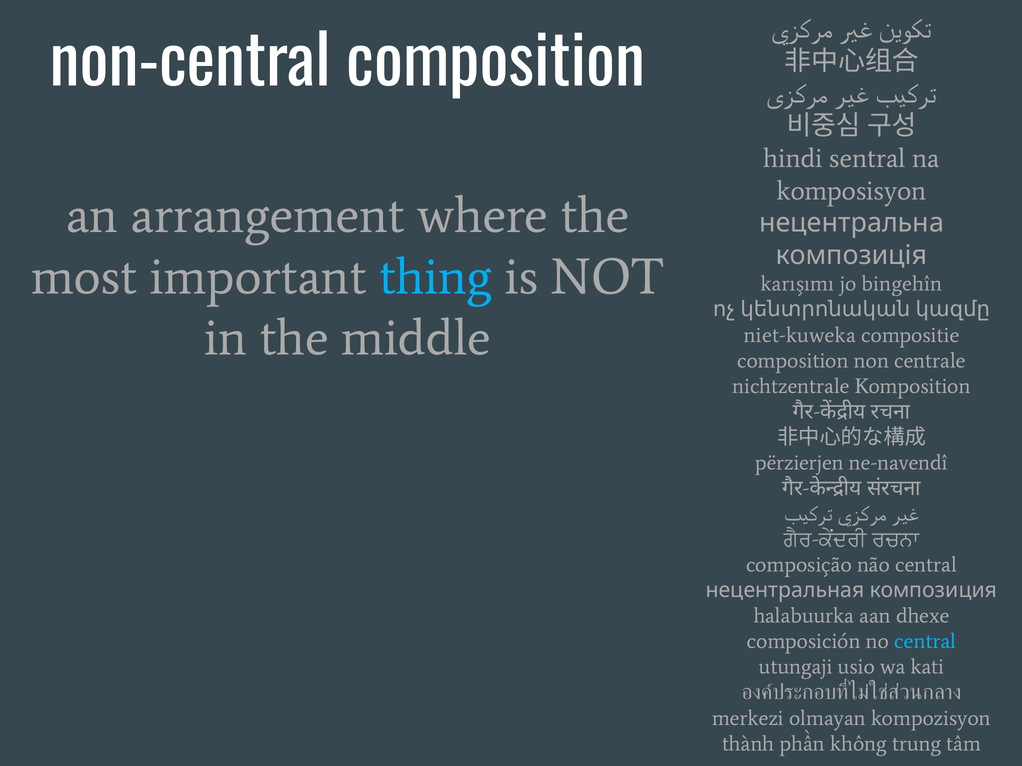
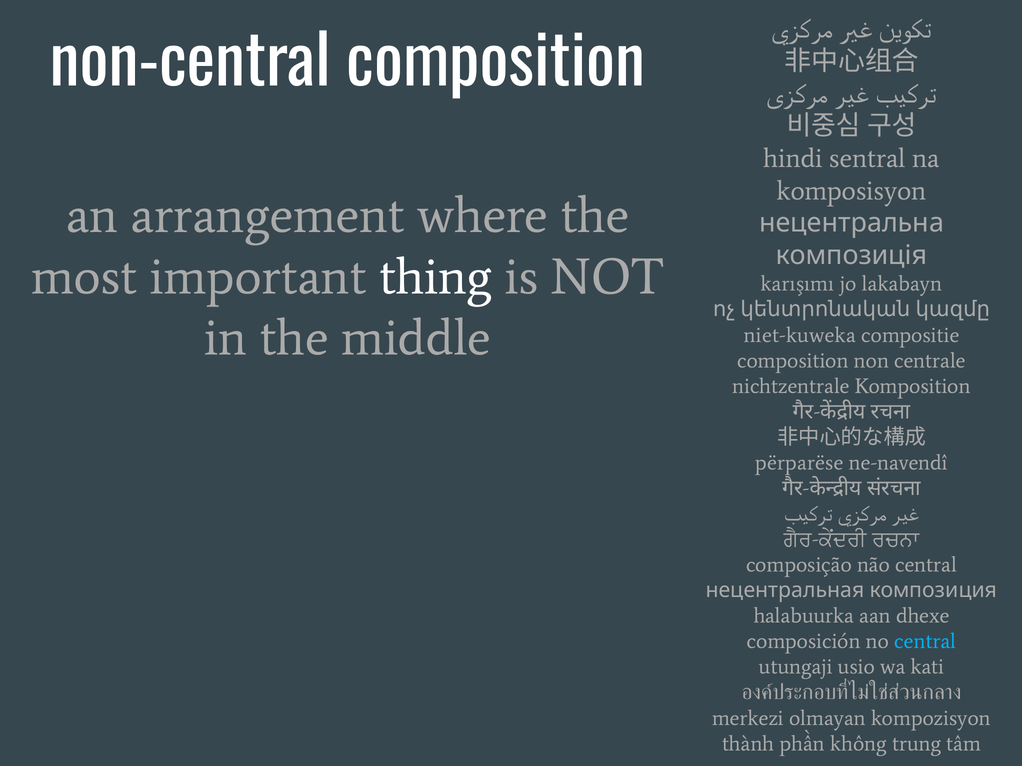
thing colour: light blue -> white
bingehîn: bingehîn -> lakabayn
përzierjen: përzierjen -> përparëse
